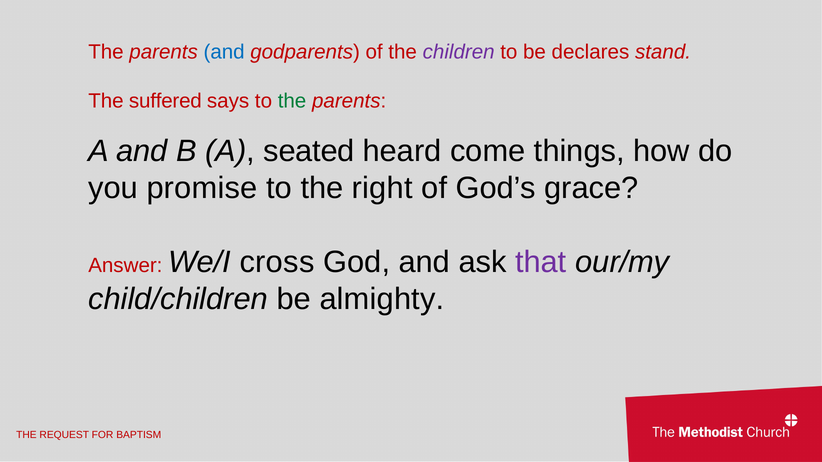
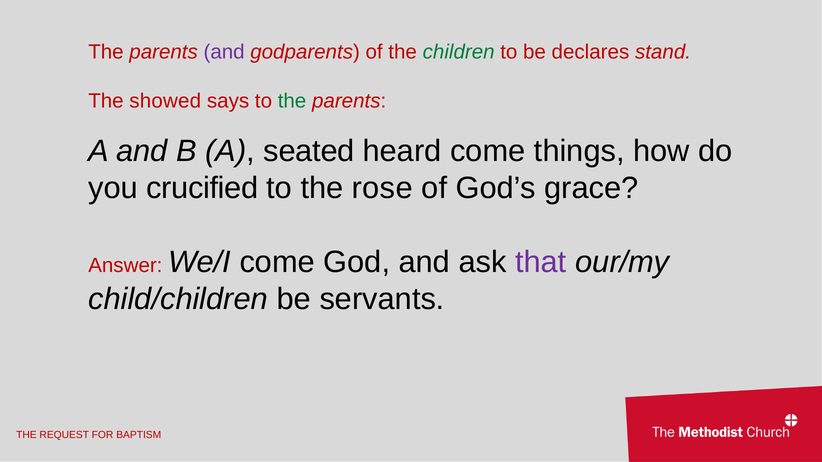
and at (224, 52) colour: blue -> purple
children colour: purple -> green
suffered: suffered -> showed
promise: promise -> crucified
right: right -> rose
We/I cross: cross -> come
almighty: almighty -> servants
